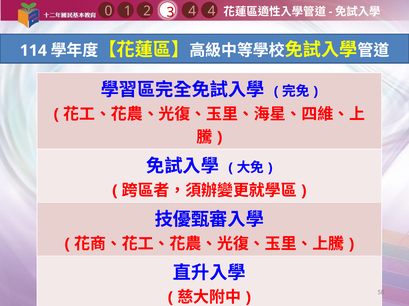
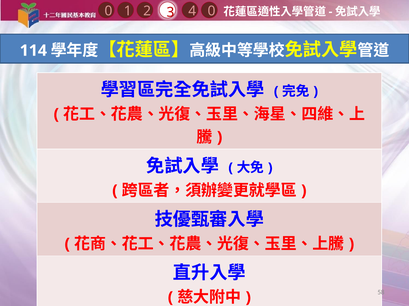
4 4: 4 -> 0
